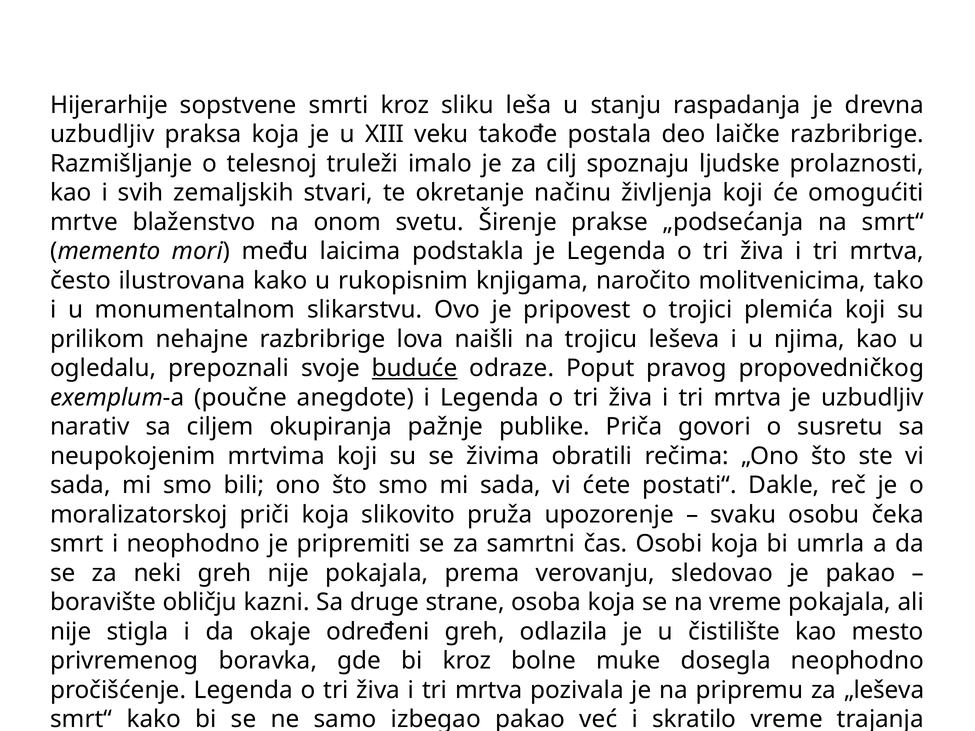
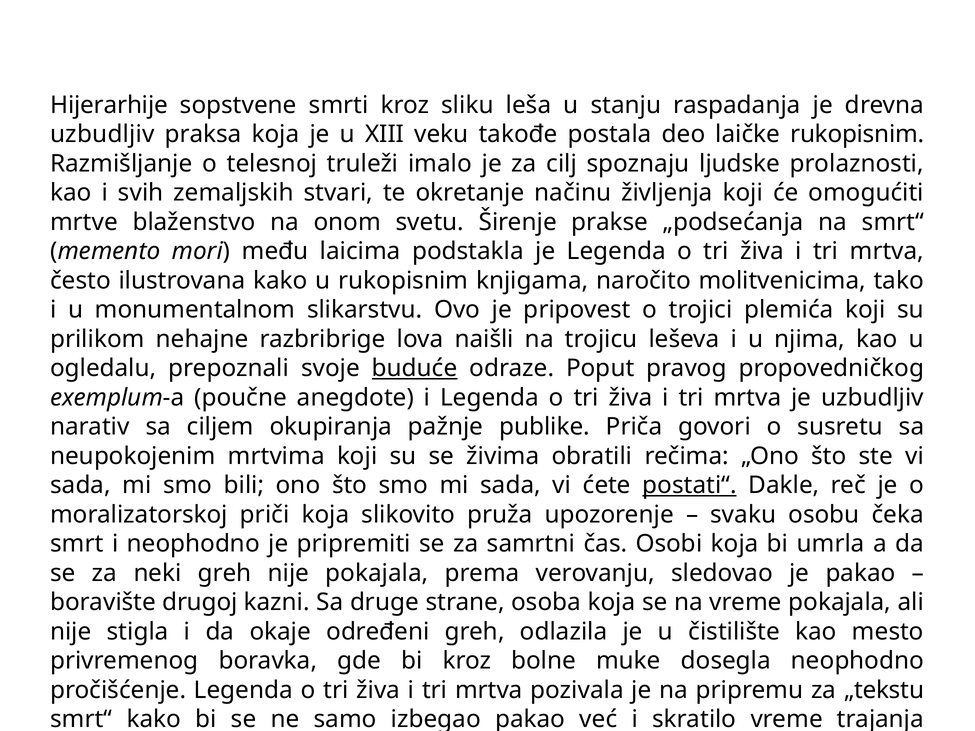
laičke razbribrige: razbribrige -> rukopisnim
postati“ underline: none -> present
obličju: obličju -> drugoj
„leševa: „leševa -> „tekstu
